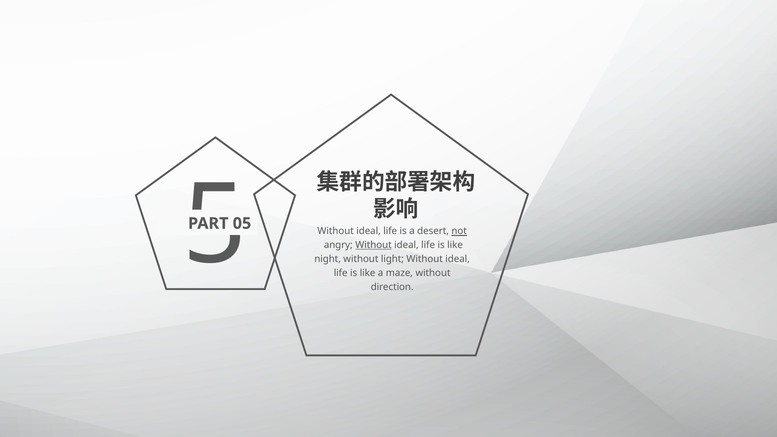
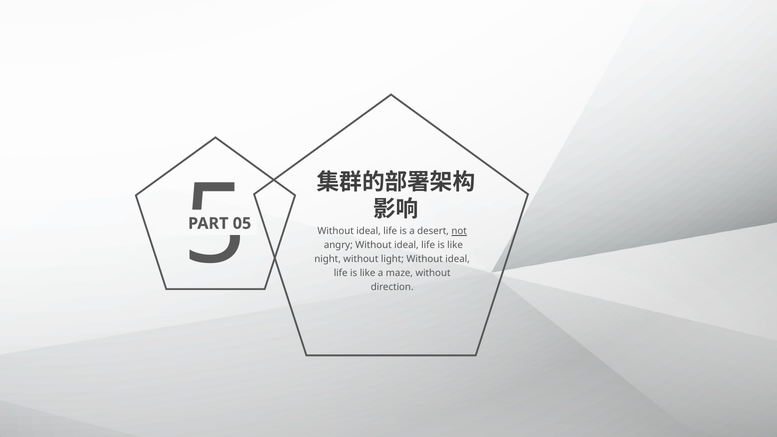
Without at (374, 245) underline: present -> none
